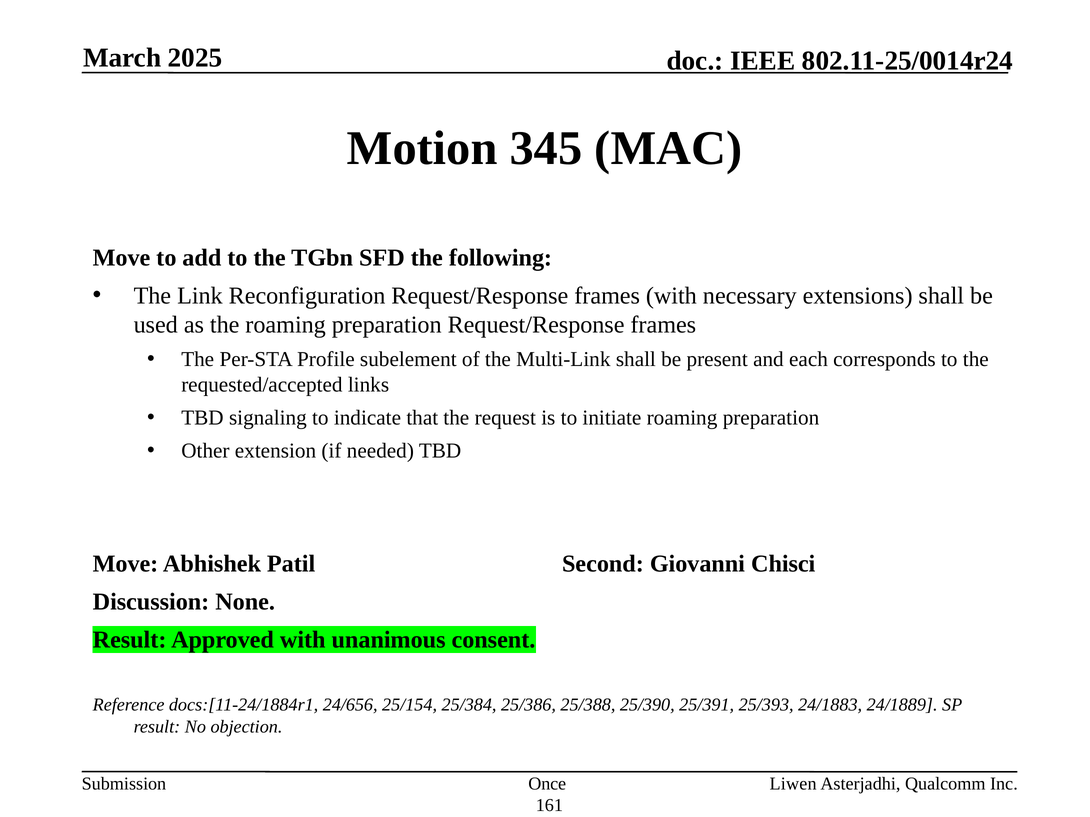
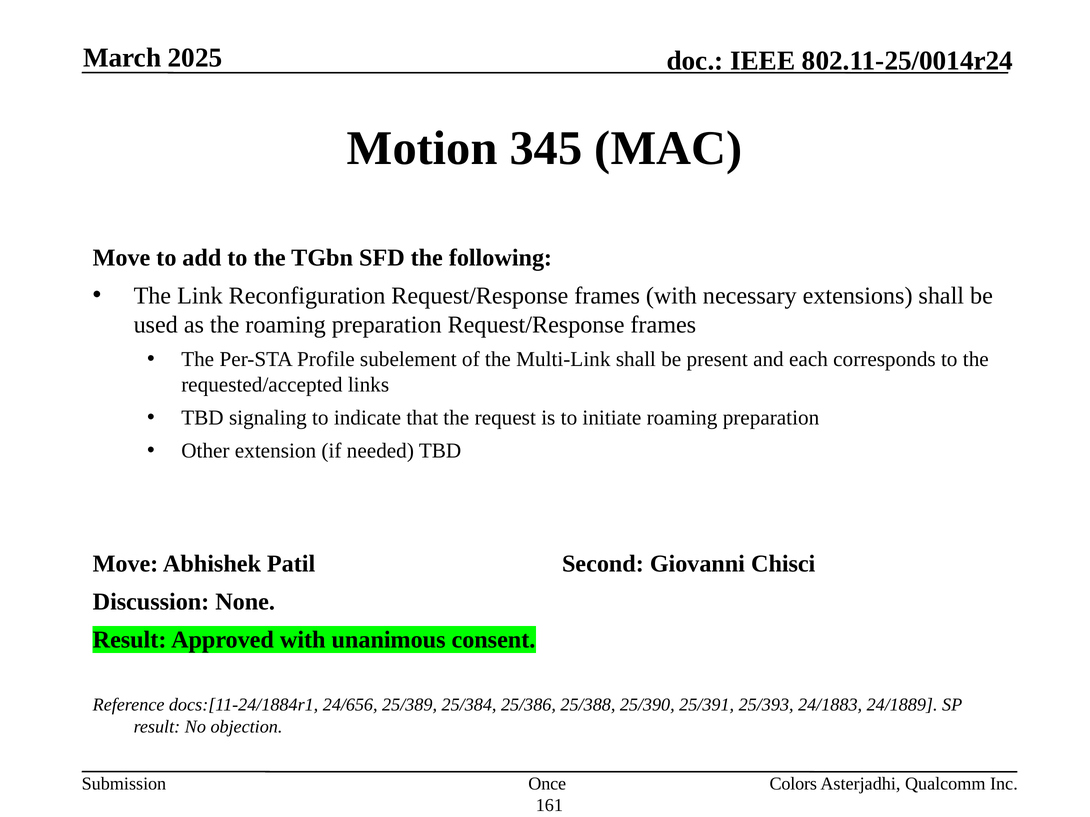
25/154: 25/154 -> 25/389
Liwen: Liwen -> Colors
